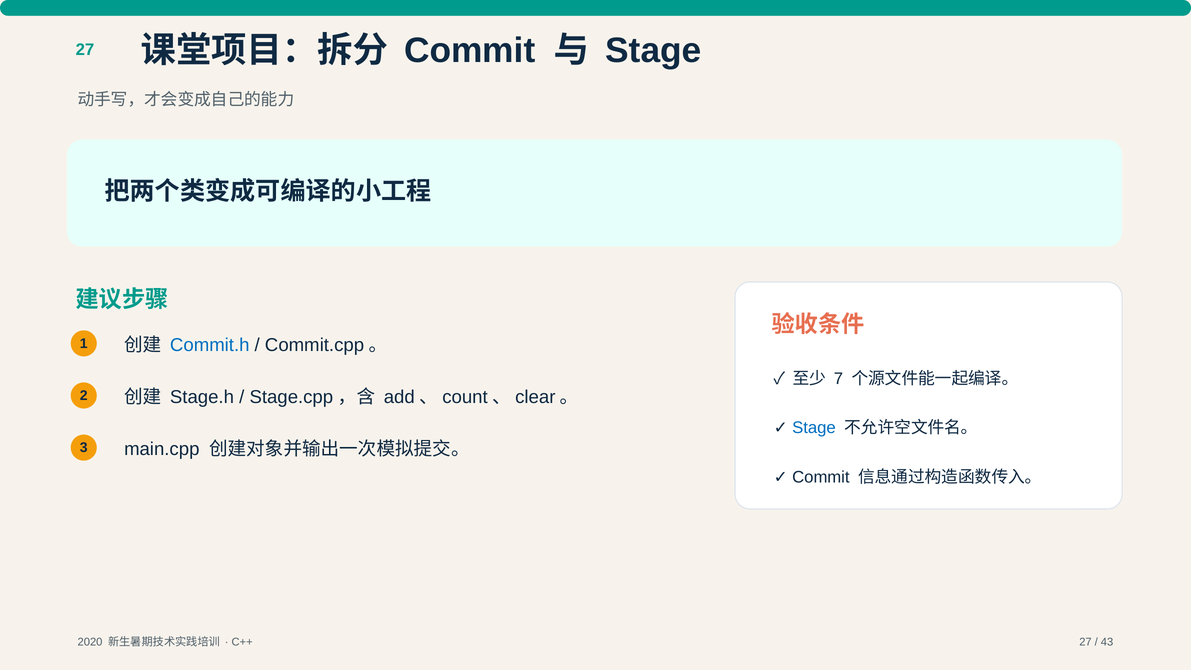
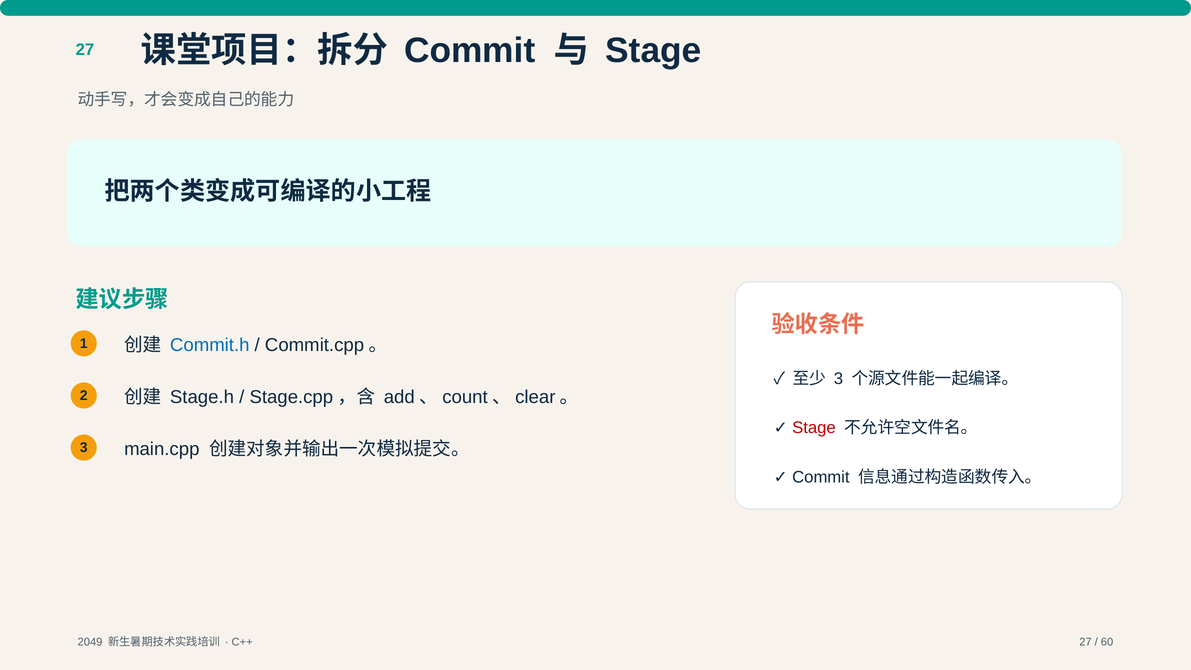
7 at (838, 378): 7 -> 3
Stage at (814, 428) colour: blue -> red
2020: 2020 -> 2049
43: 43 -> 60
